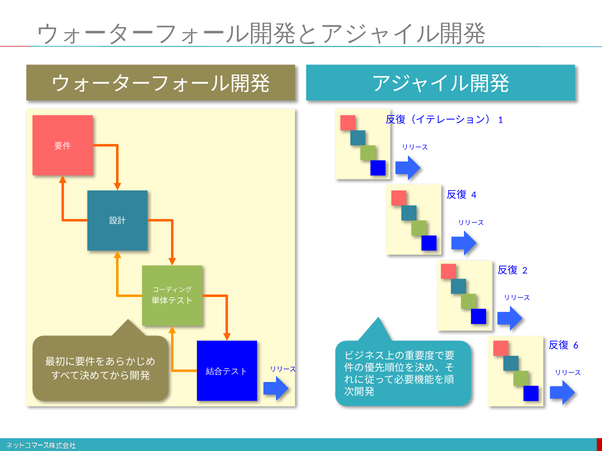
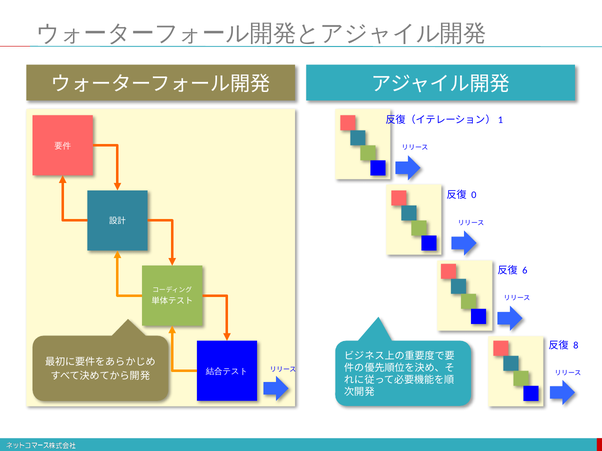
4: 4 -> 0
2: 2 -> 6
6: 6 -> 8
